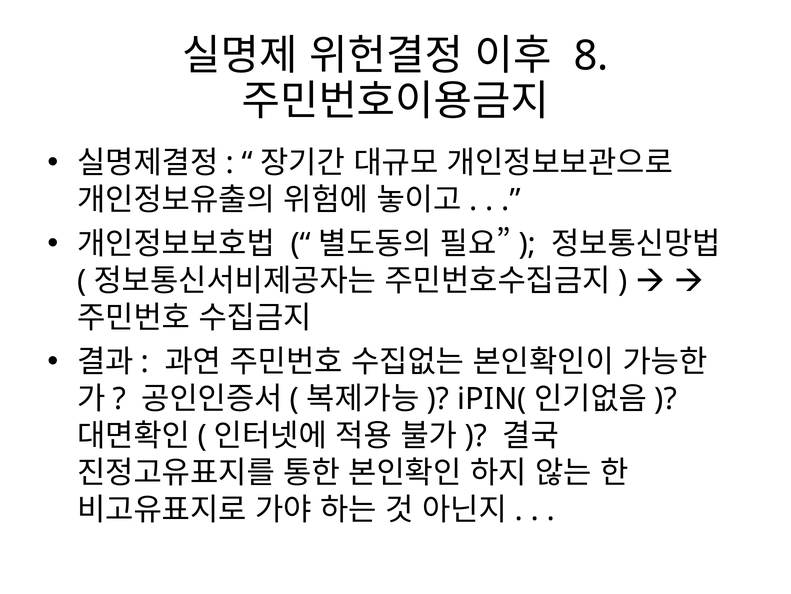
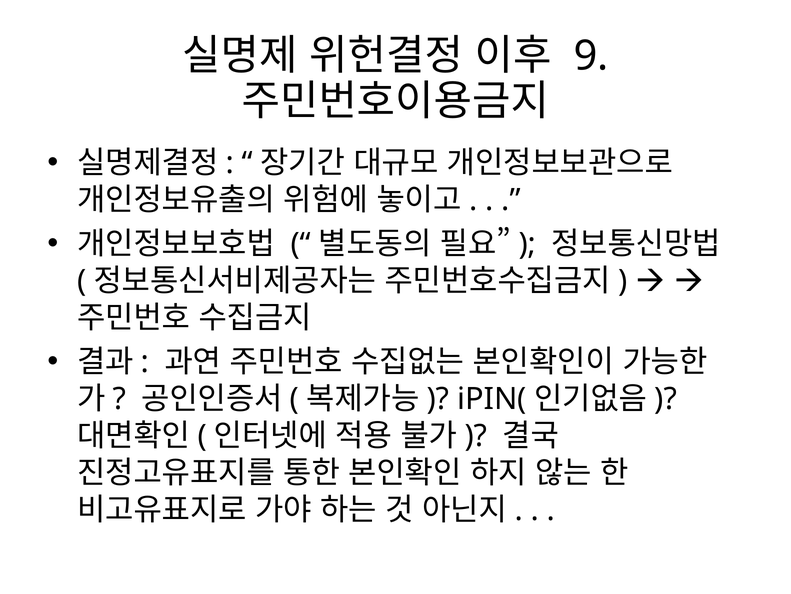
8: 8 -> 9
